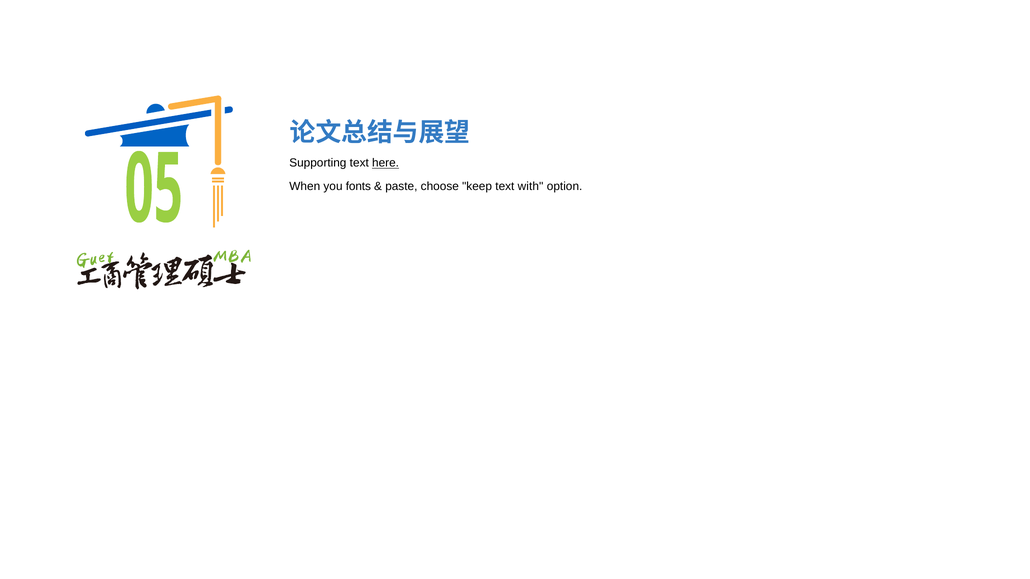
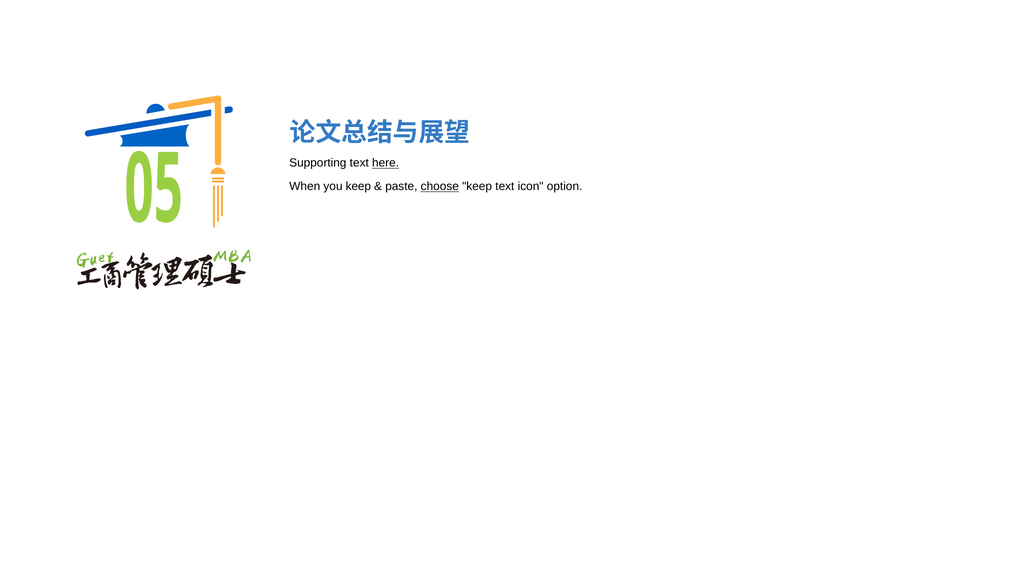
you fonts: fonts -> keep
choose underline: none -> present
with: with -> icon
